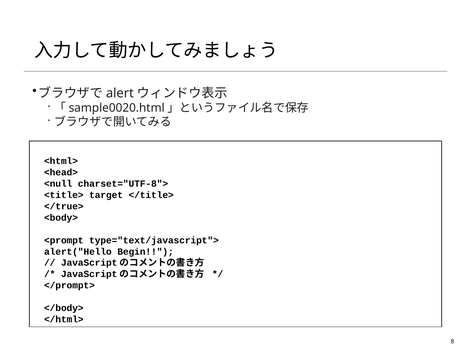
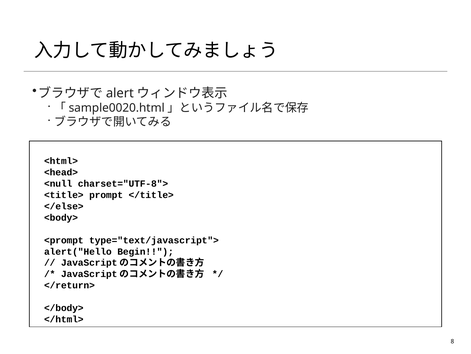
target: target -> prompt
</true>: </true> -> </else>
</prompt>: </prompt> -> </return>
